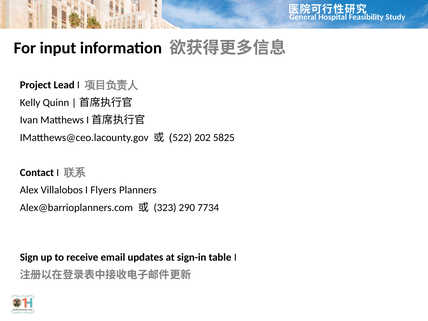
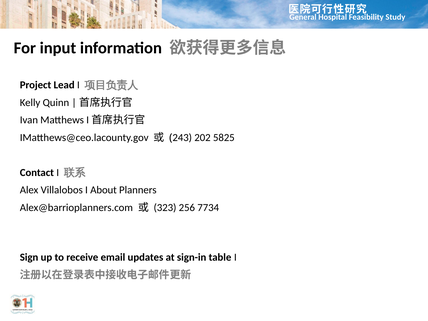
522: 522 -> 243
Flyers: Flyers -> About
290: 290 -> 256
